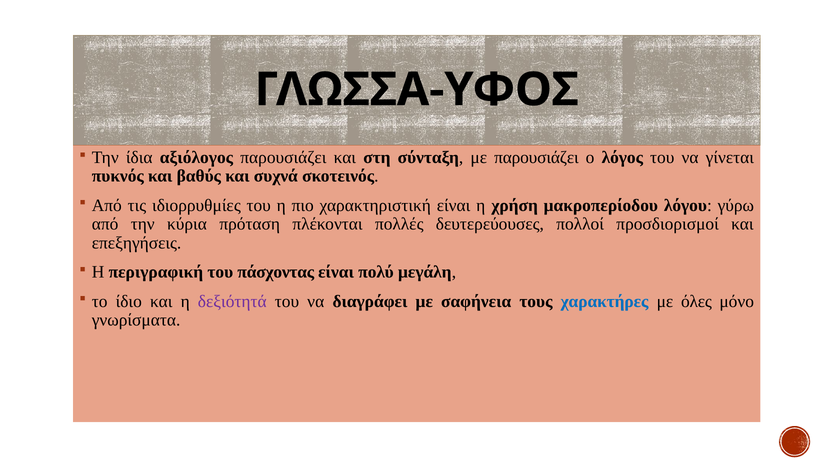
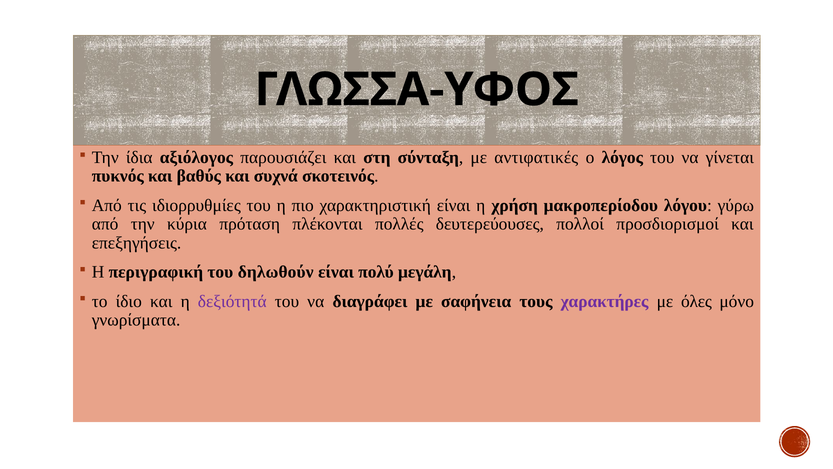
με παρουσιάζει: παρουσιάζει -> αντιφατικές
πάσχοντας: πάσχοντας -> δηλωθούν
χαρακτήρες colour: blue -> purple
